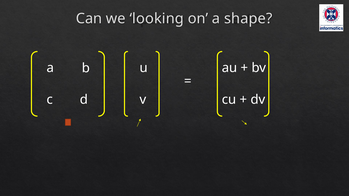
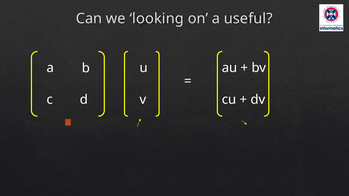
shape: shape -> useful
